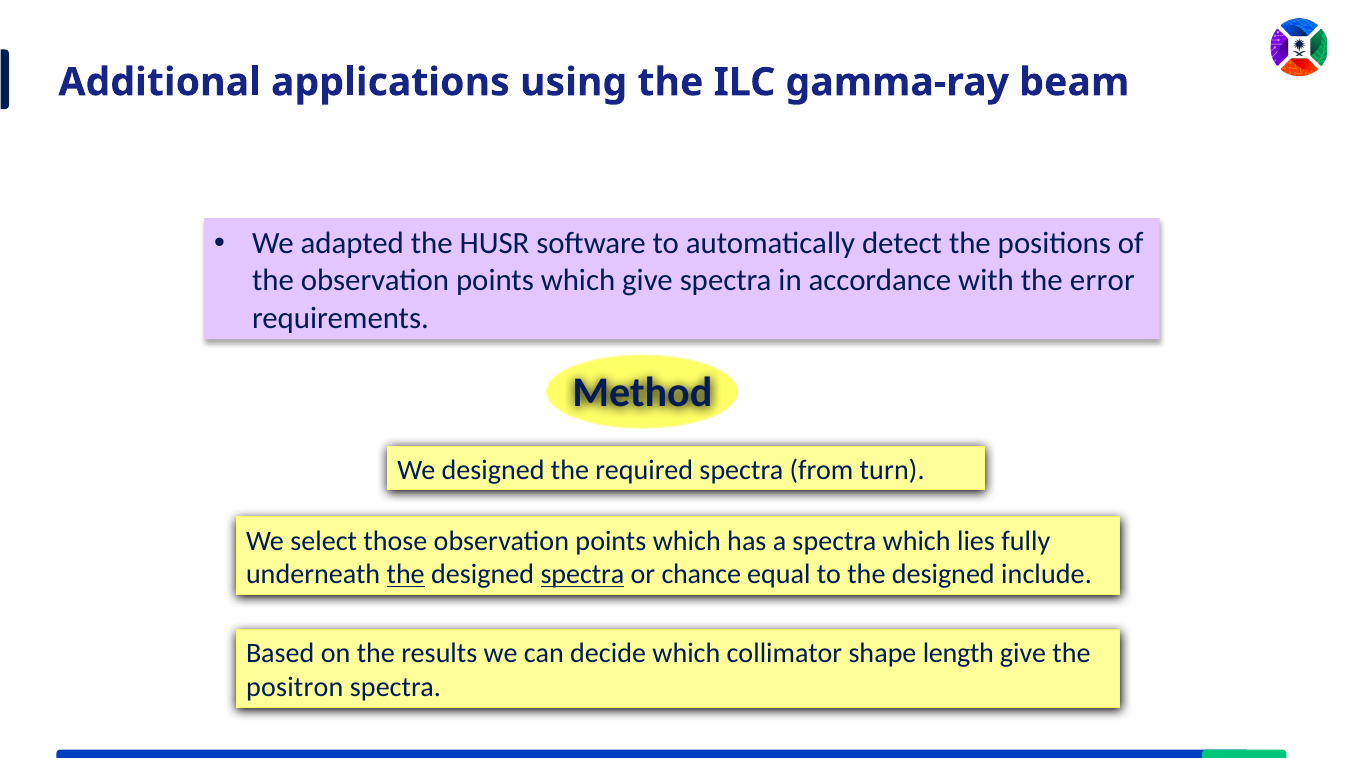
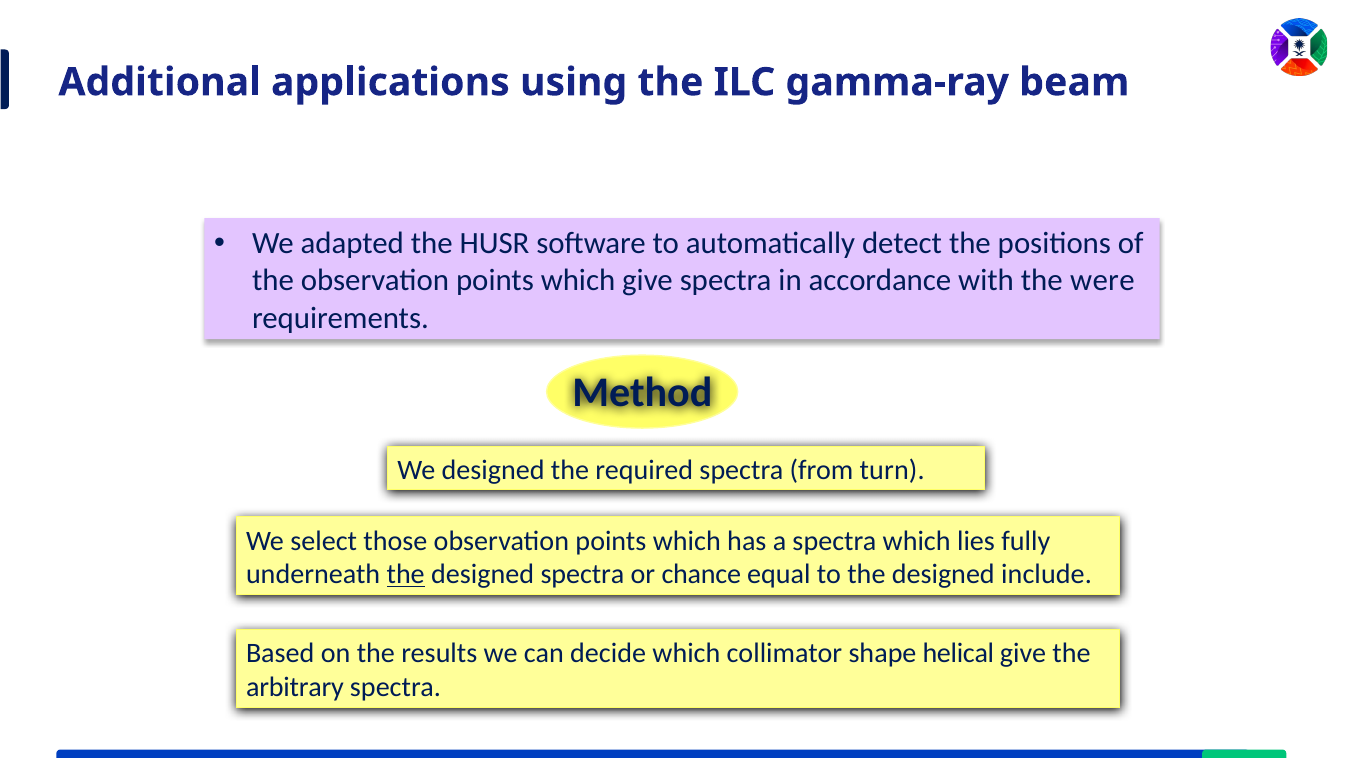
error: error -> were
spectra at (582, 575) underline: present -> none
length: length -> helical
positron: positron -> arbitrary
